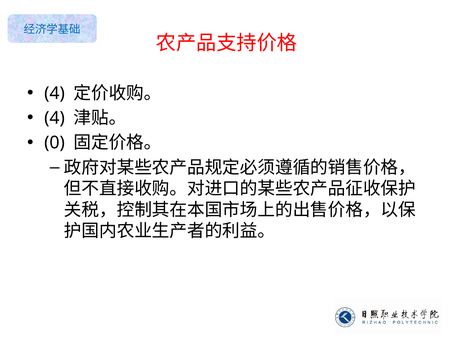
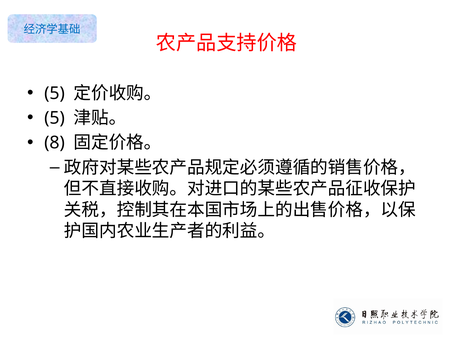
4 at (54, 93): 4 -> 5
4 at (54, 118): 4 -> 5
0: 0 -> 8
